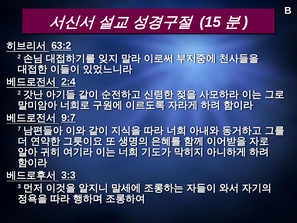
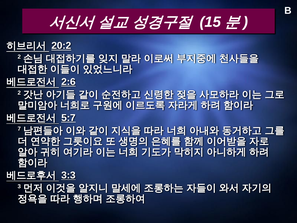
63:2: 63:2 -> 20:2
2:4: 2:4 -> 2:6
9:7: 9:7 -> 5:7
